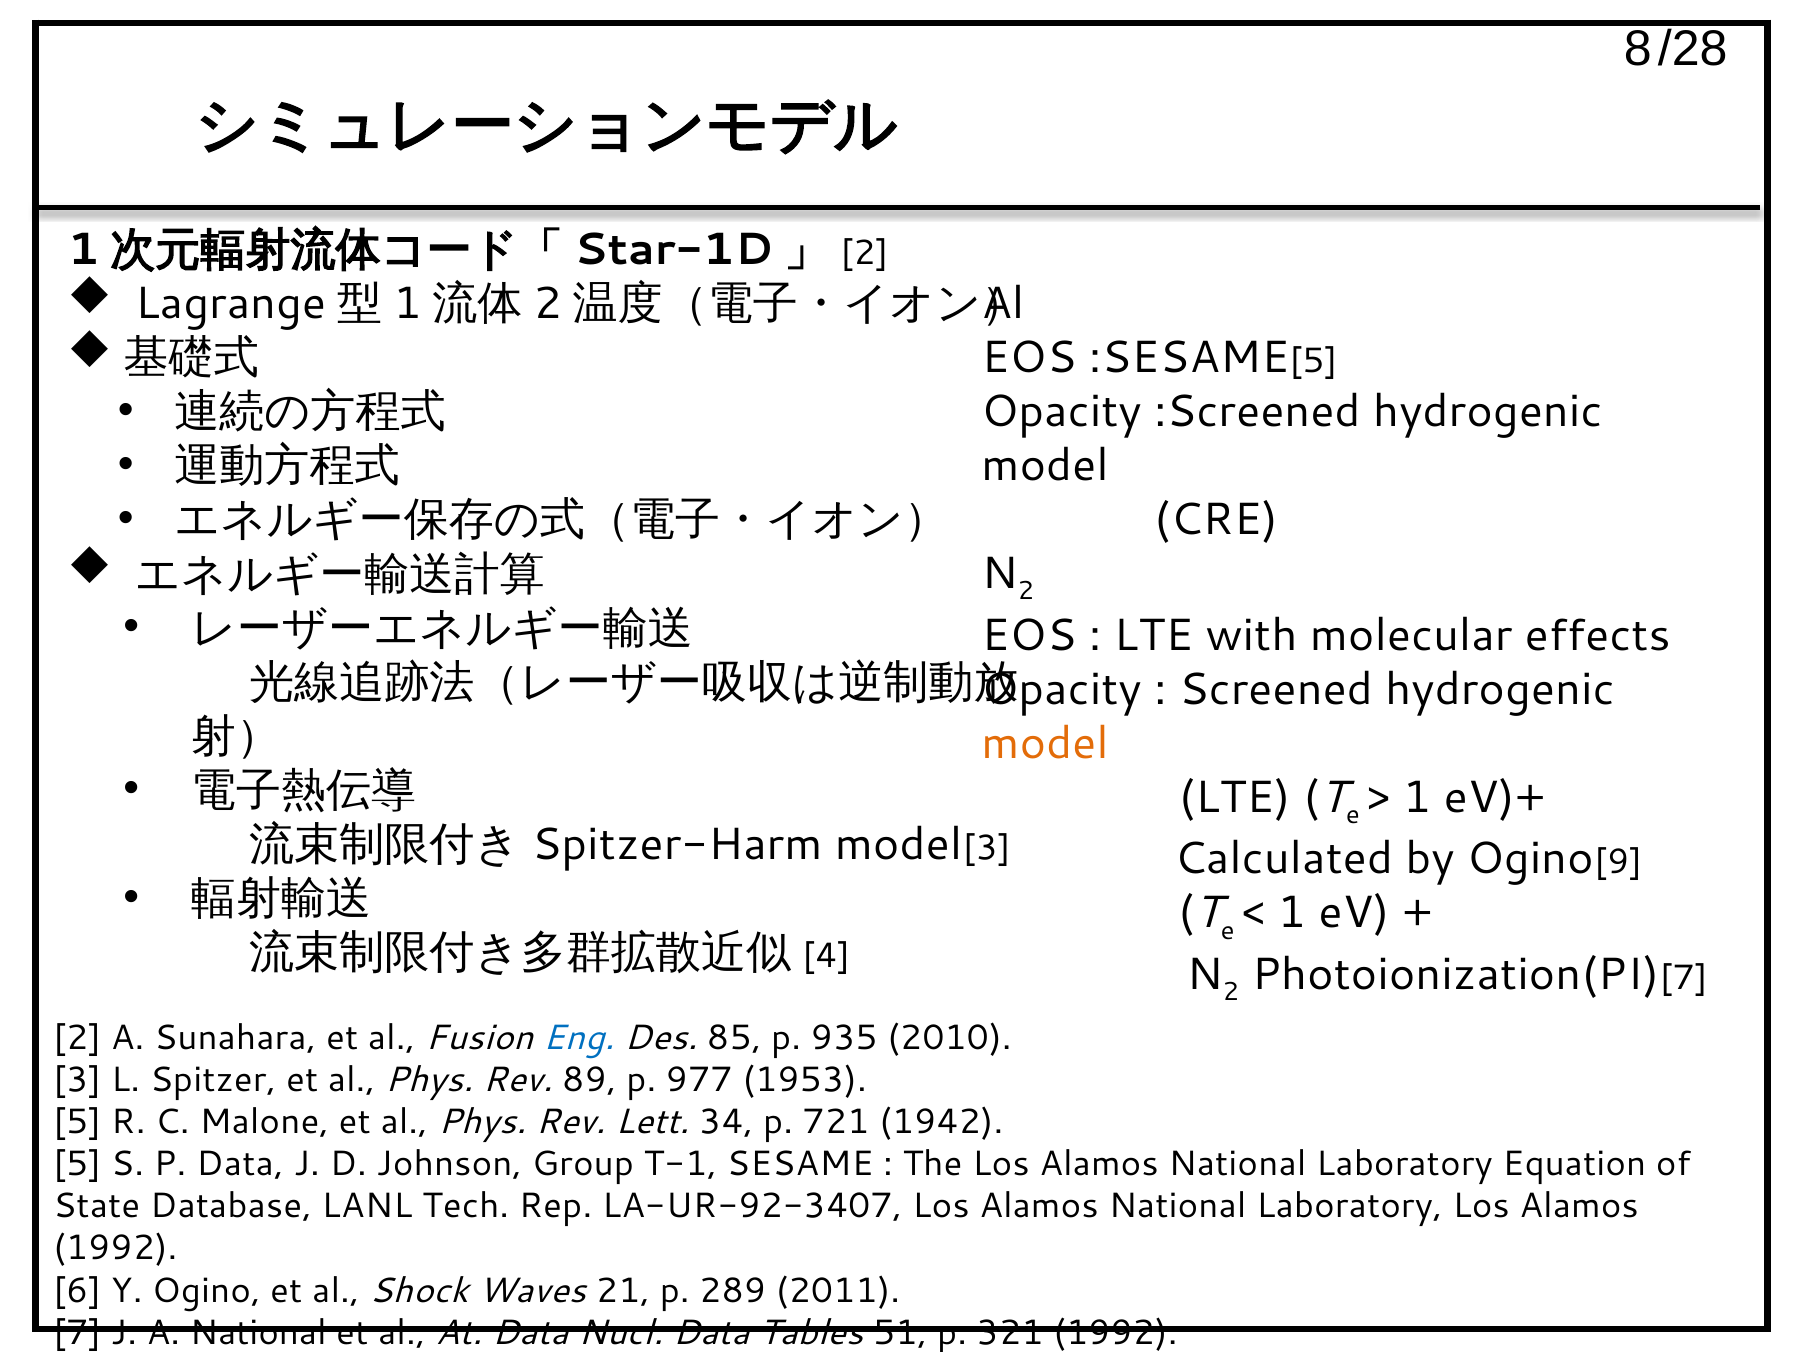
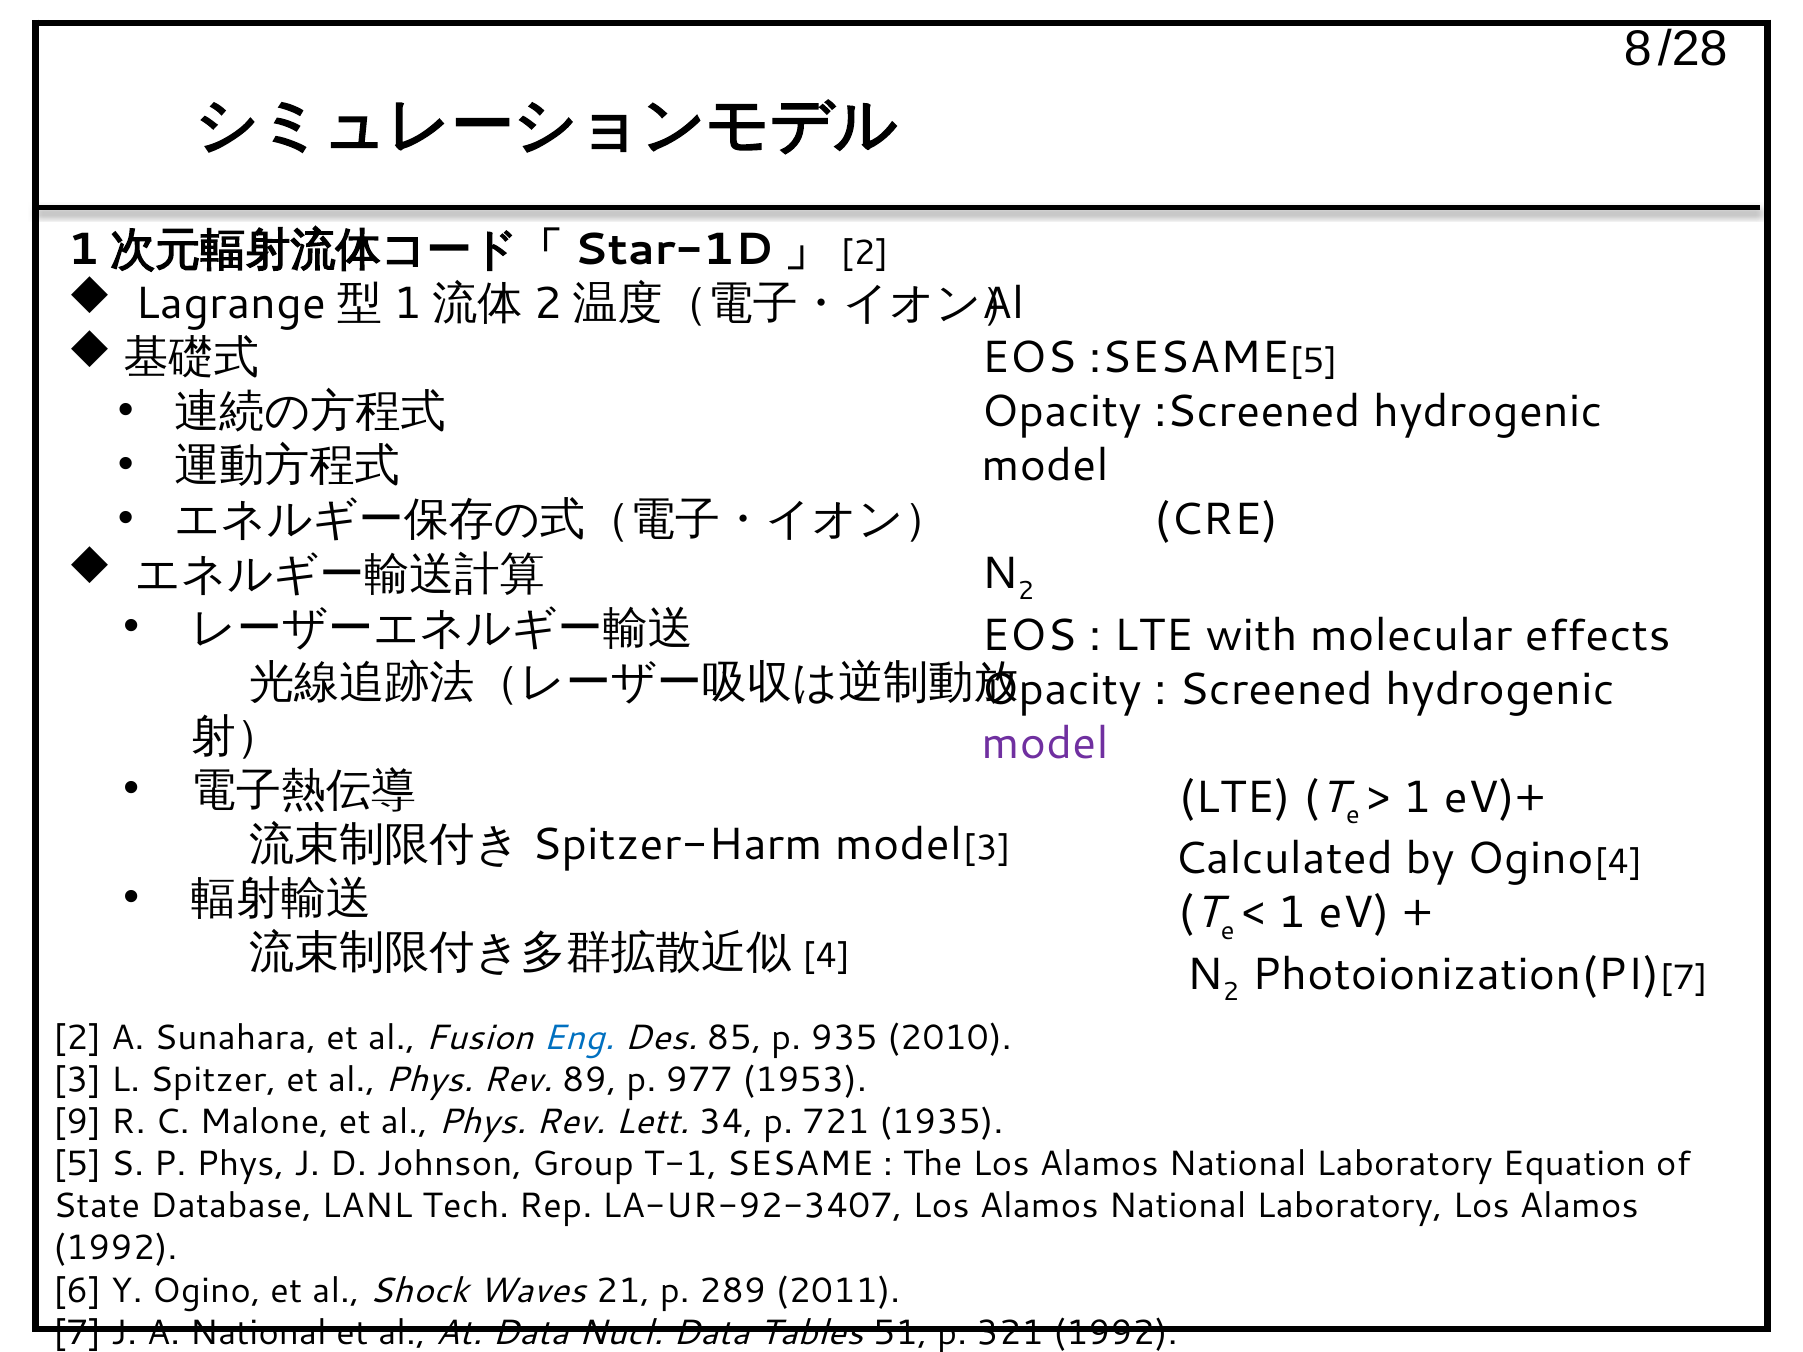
model at (1045, 743) colour: orange -> purple
Ogino 9: 9 -> 4
5 at (77, 1122): 5 -> 9
1942: 1942 -> 1935
P Data: Data -> Phys
